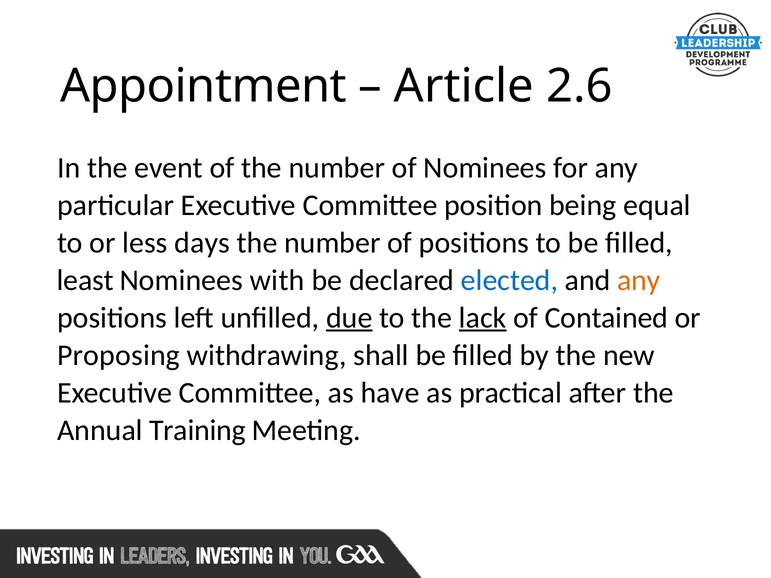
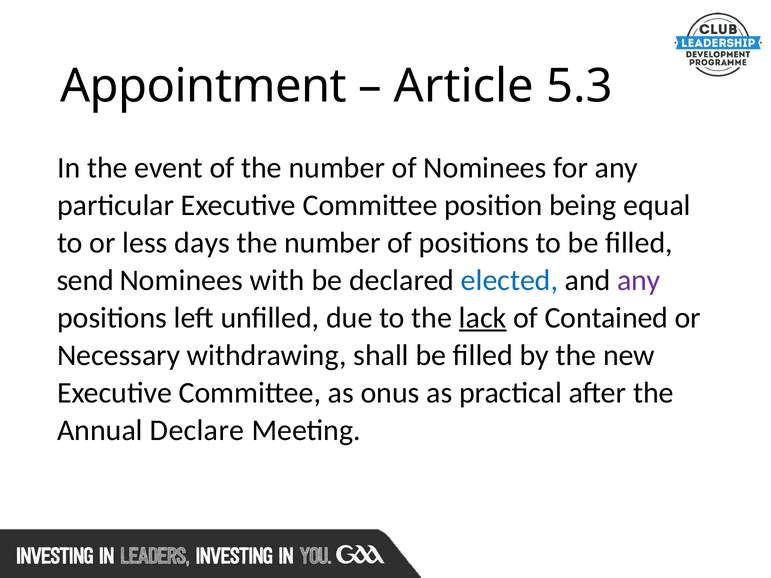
2.6: 2.6 -> 5.3
least: least -> send
any at (639, 280) colour: orange -> purple
due underline: present -> none
Proposing: Proposing -> Necessary
have: have -> onus
Training: Training -> Declare
